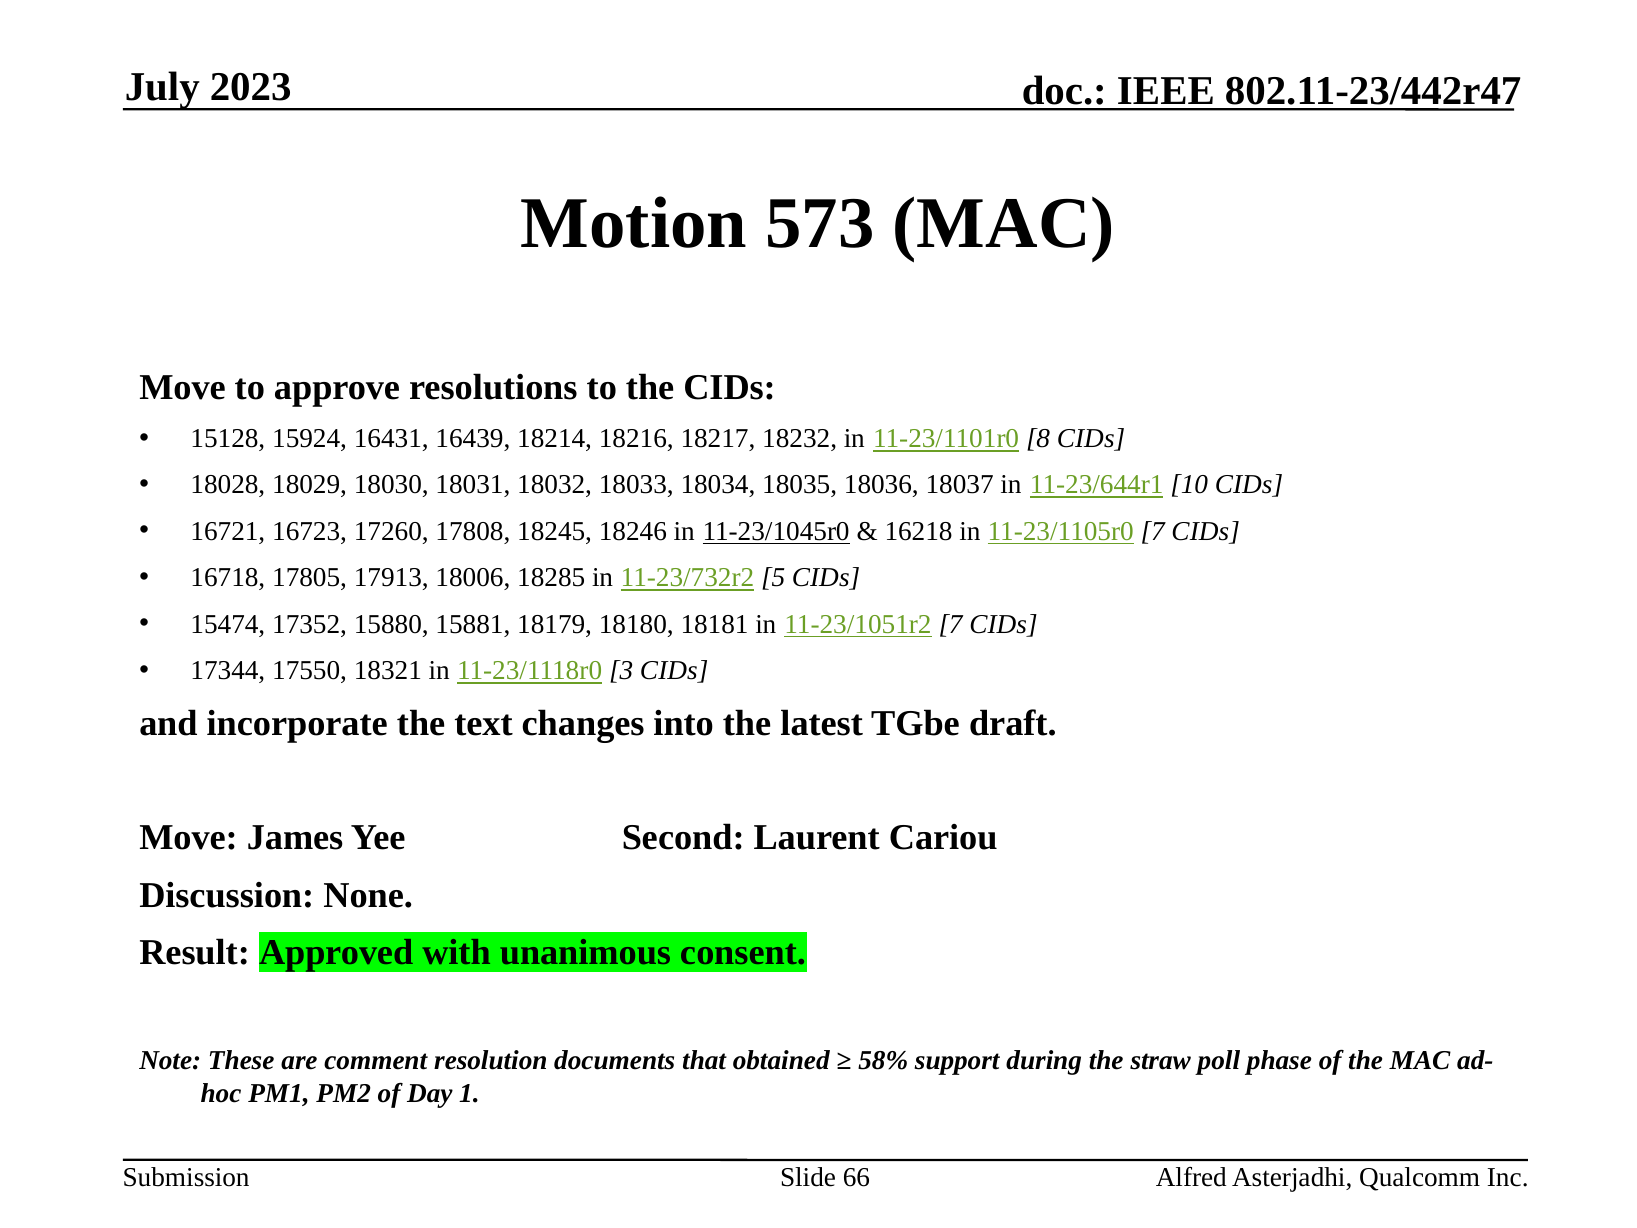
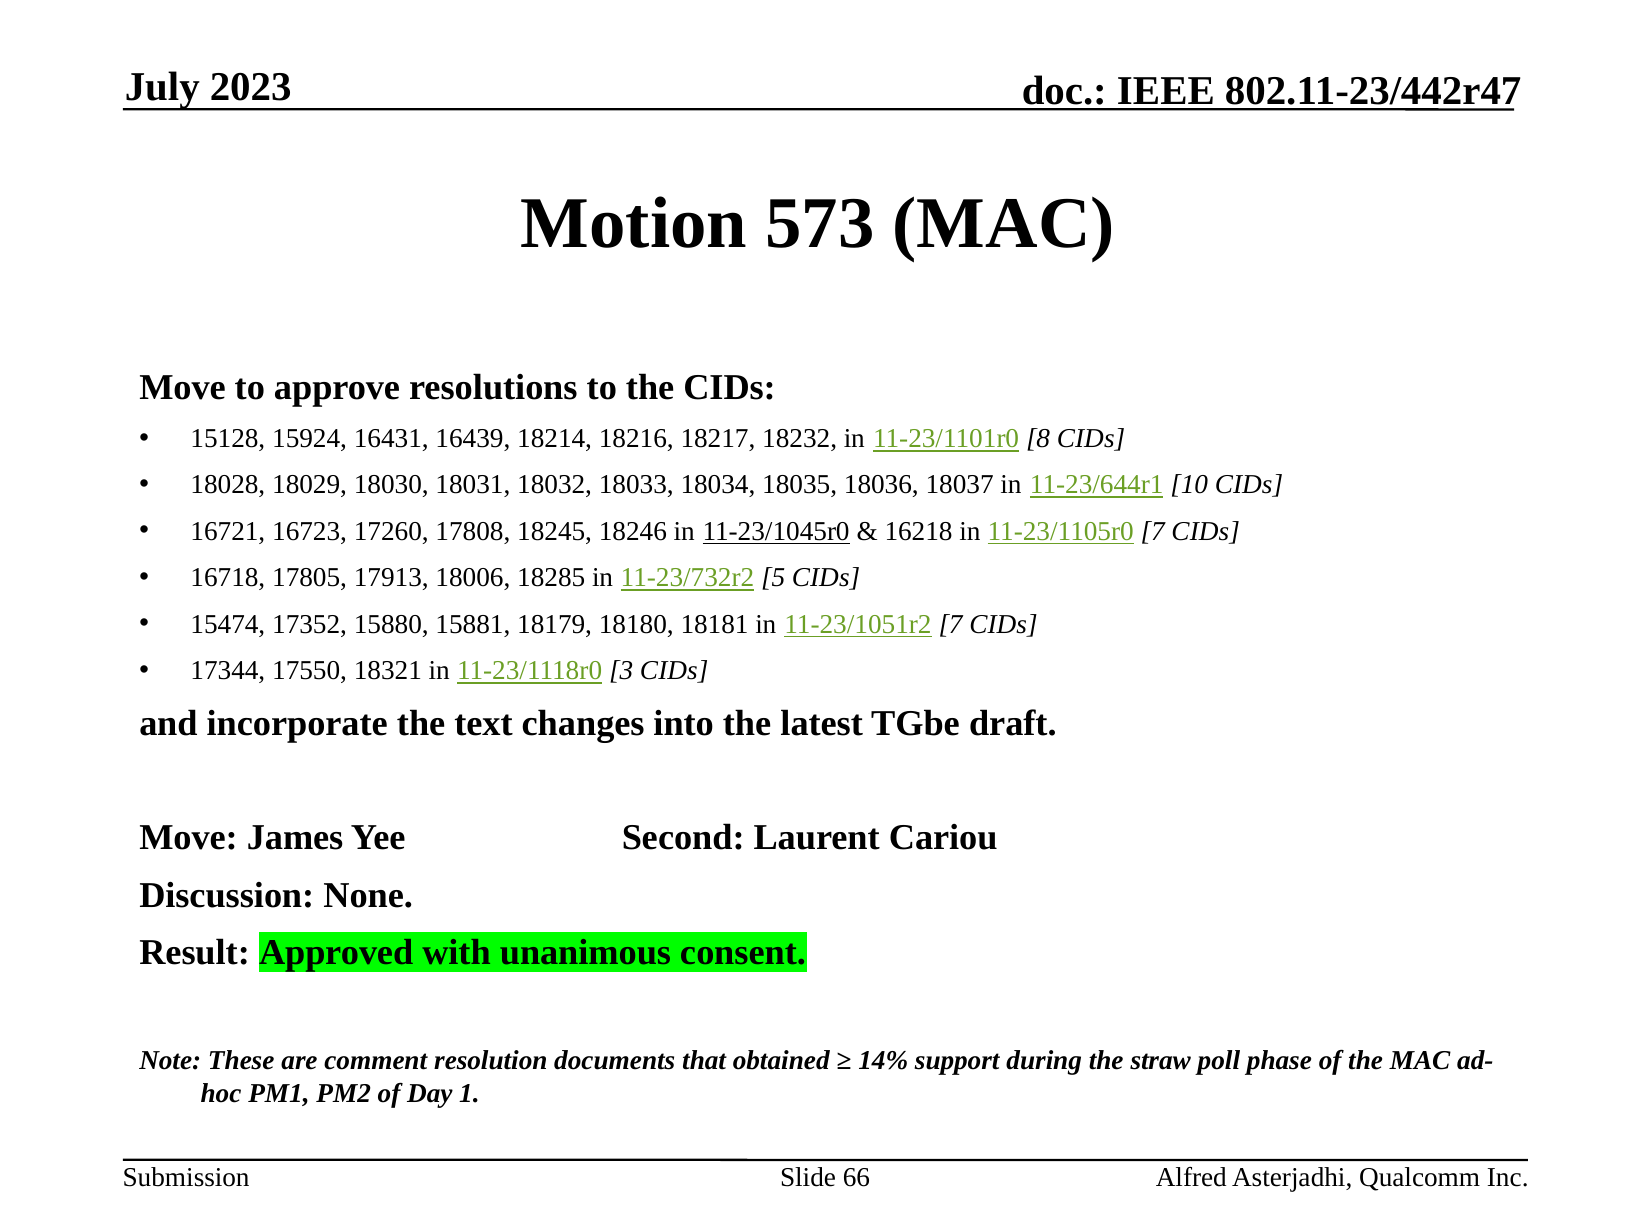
58%: 58% -> 14%
